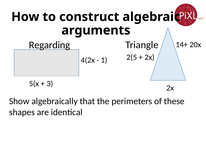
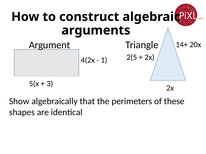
Regarding: Regarding -> Argument
